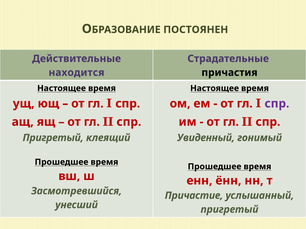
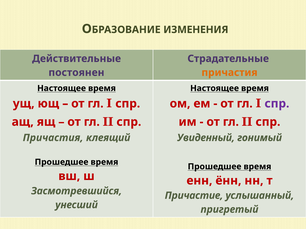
ПОСТОЯНЕН: ПОСТОЯНЕН -> ИЗМЕНЕНИЯ
находится: находится -> постоянен
причастия at (230, 73) colour: black -> orange
Пригретый at (53, 138): Пригретый -> Причастия
